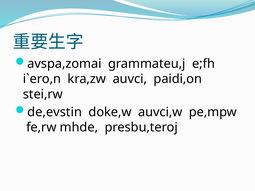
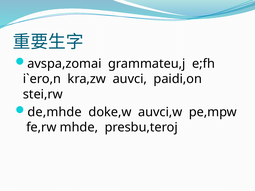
de,evstin: de,evstin -> de,mhde
